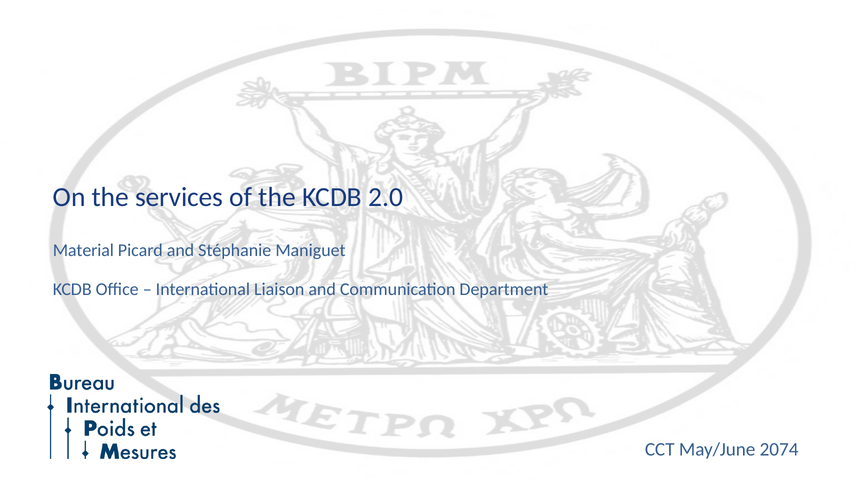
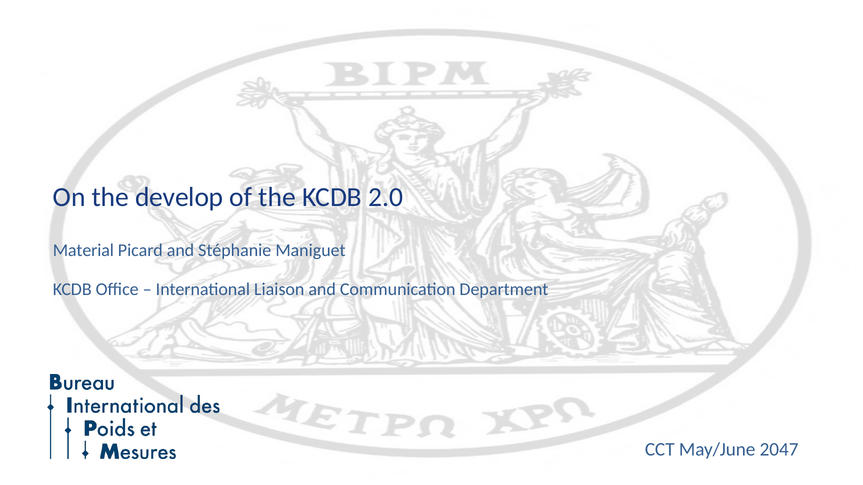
services: services -> develop
2074: 2074 -> 2047
